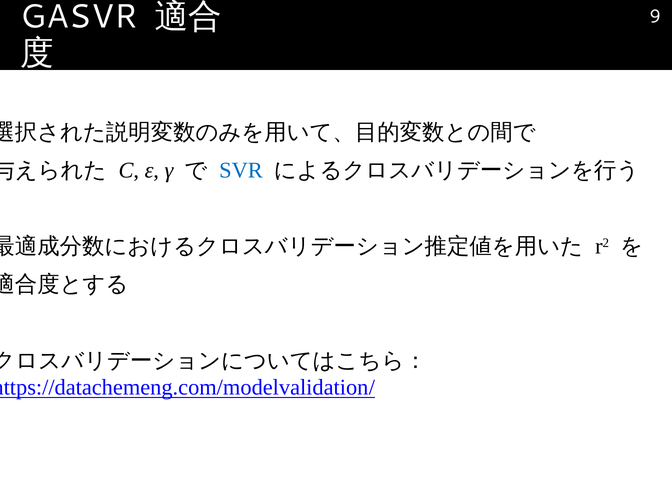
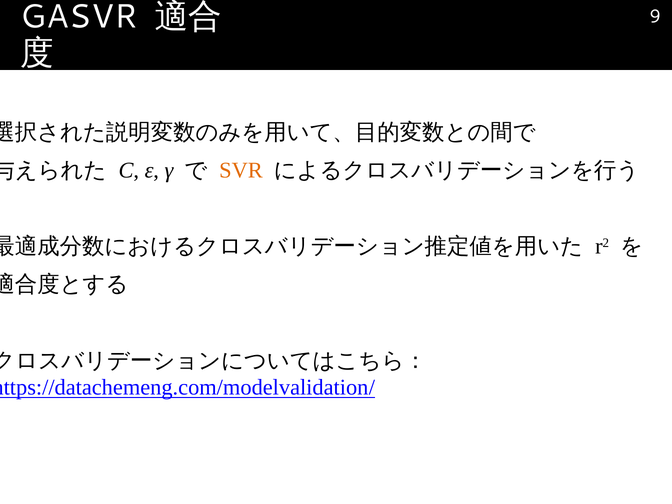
SVR colour: blue -> orange
